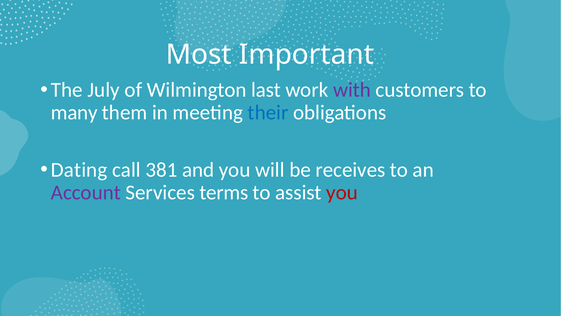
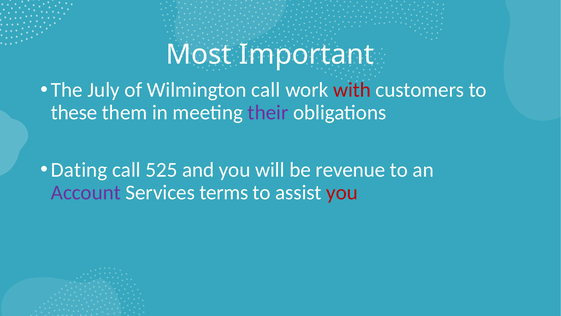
Wilmington last: last -> call
with colour: purple -> red
many: many -> these
their colour: blue -> purple
381: 381 -> 525
receives: receives -> revenue
